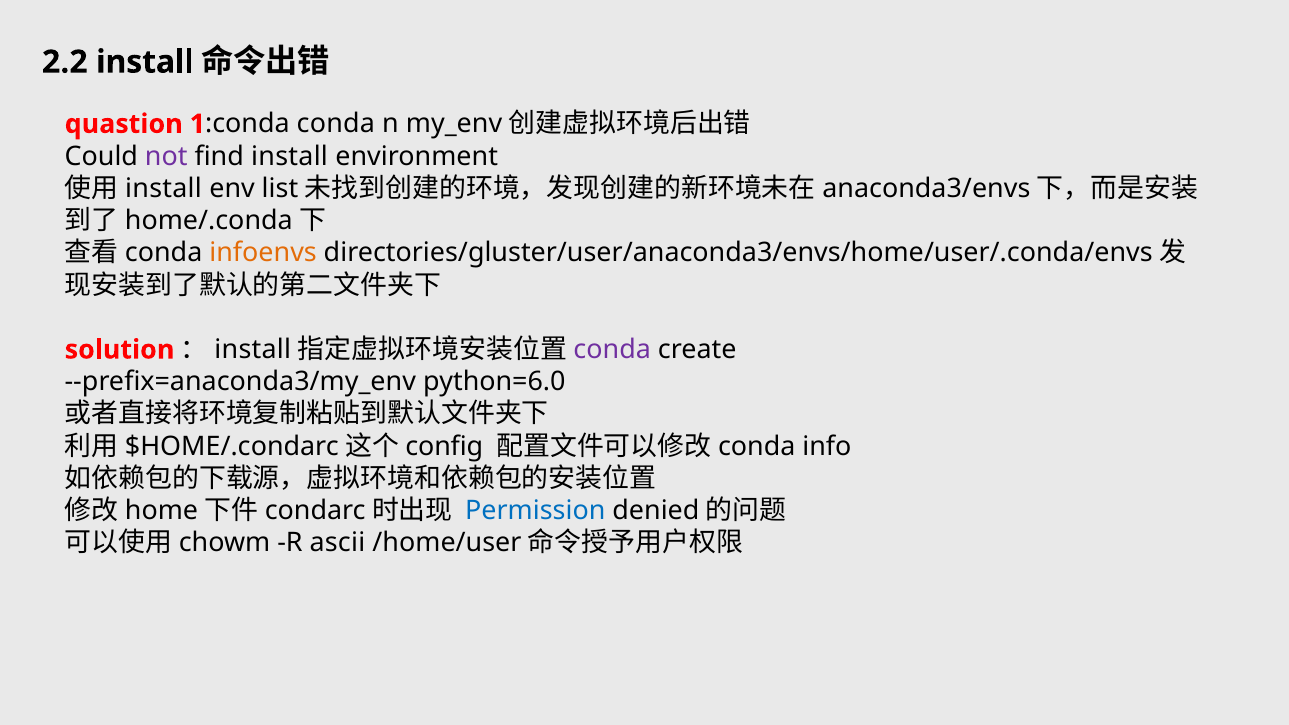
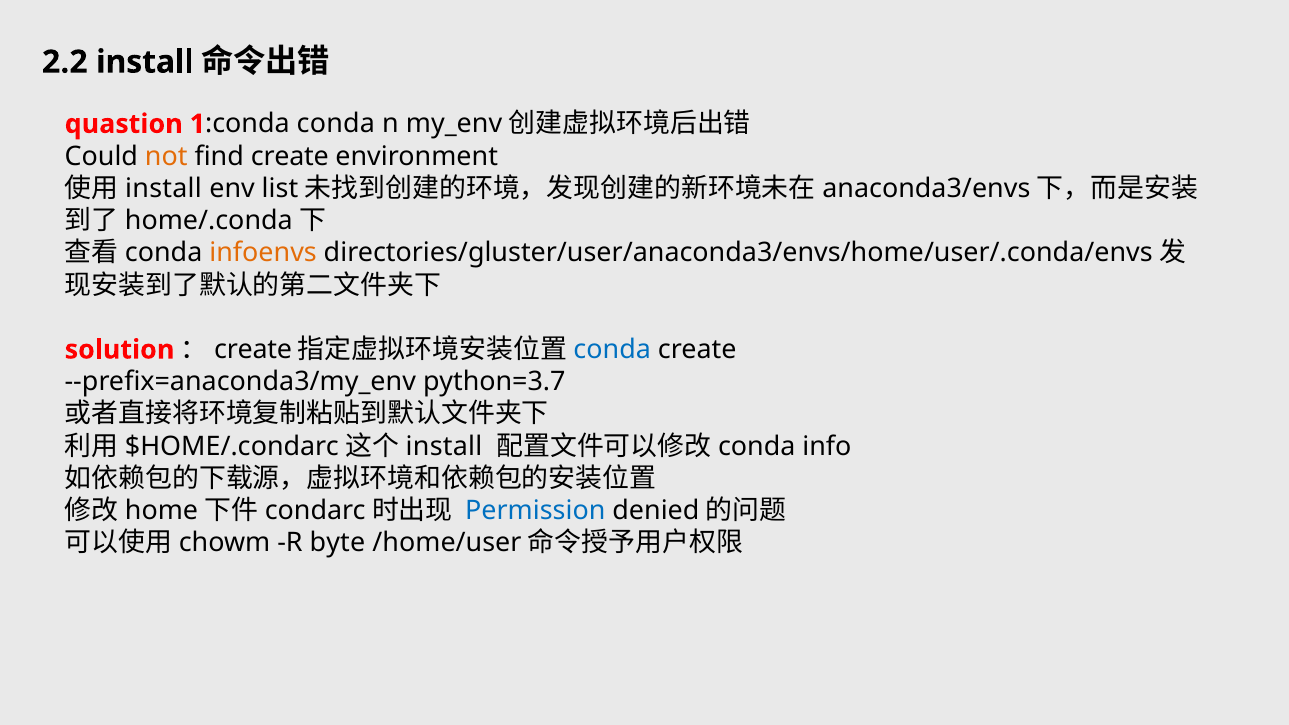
not colour: purple -> orange
find install: install -> create
install at (253, 350): install -> create
conda at (612, 350) colour: purple -> blue
python=6.0: python=6.0 -> python=3.7
config at (444, 446): config -> install
ascii: ascii -> byte
